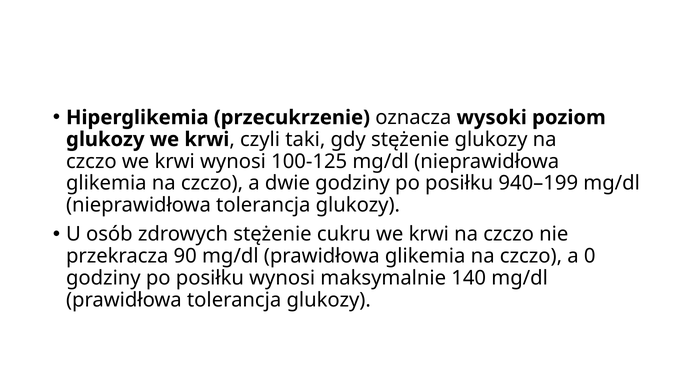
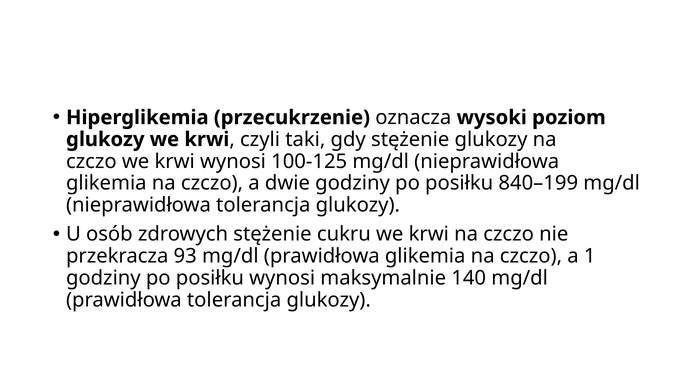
940–199: 940–199 -> 840–199
90: 90 -> 93
0: 0 -> 1
